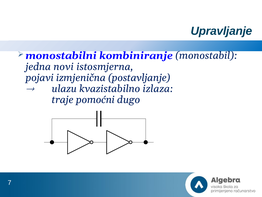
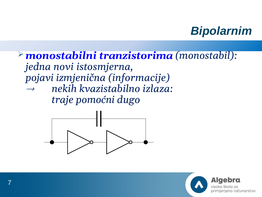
Upravljanje: Upravljanje -> Bipolarnim
kombiniranje: kombiniranje -> tranzistorima
postavljanje: postavljanje -> informacije
ulazu: ulazu -> nekih
